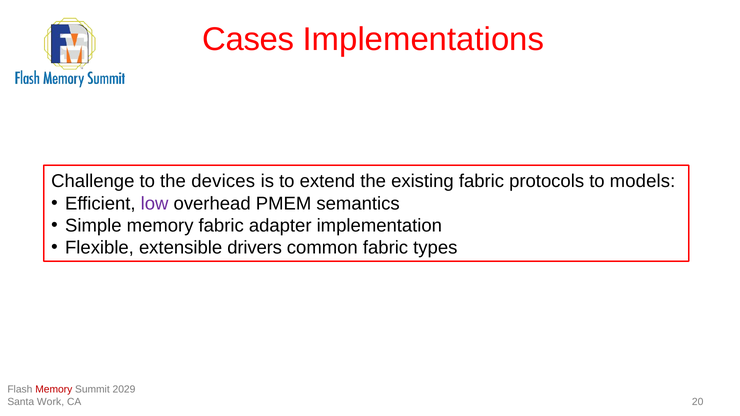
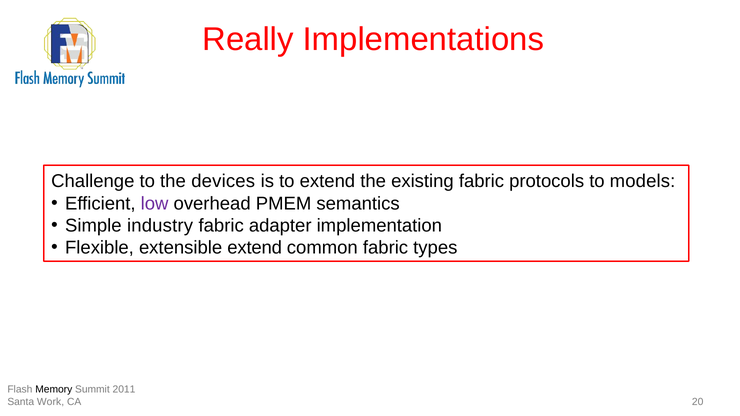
Cases: Cases -> Really
Simple memory: memory -> industry
extensible drivers: drivers -> extend
Memory at (54, 390) colour: red -> black
2029: 2029 -> 2011
